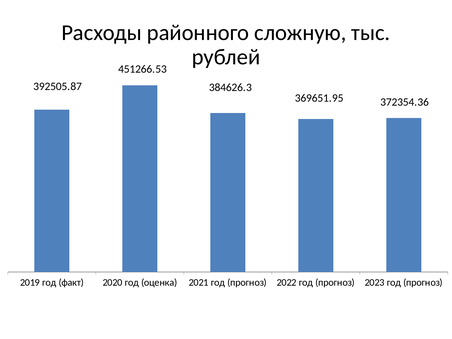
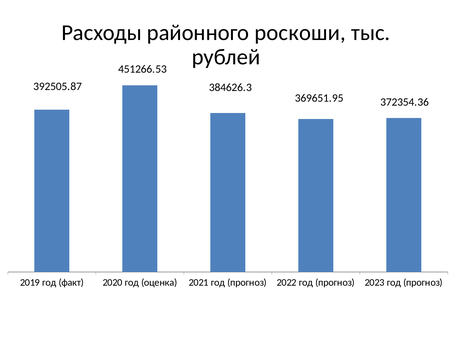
сложную: сложную -> роскоши
